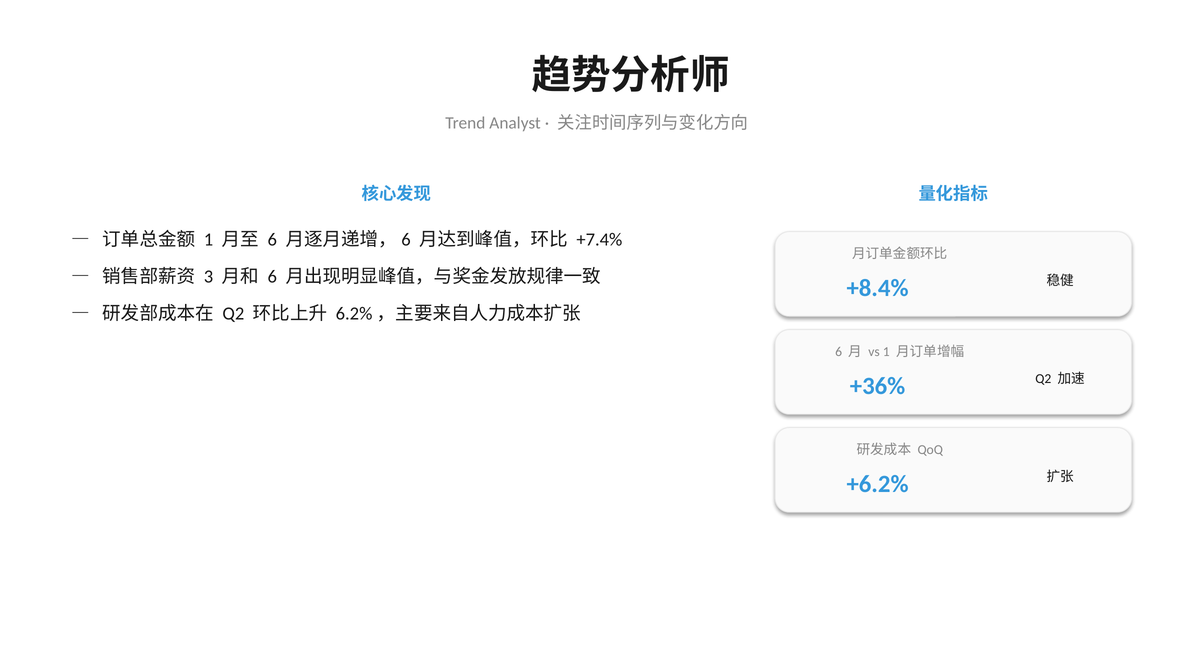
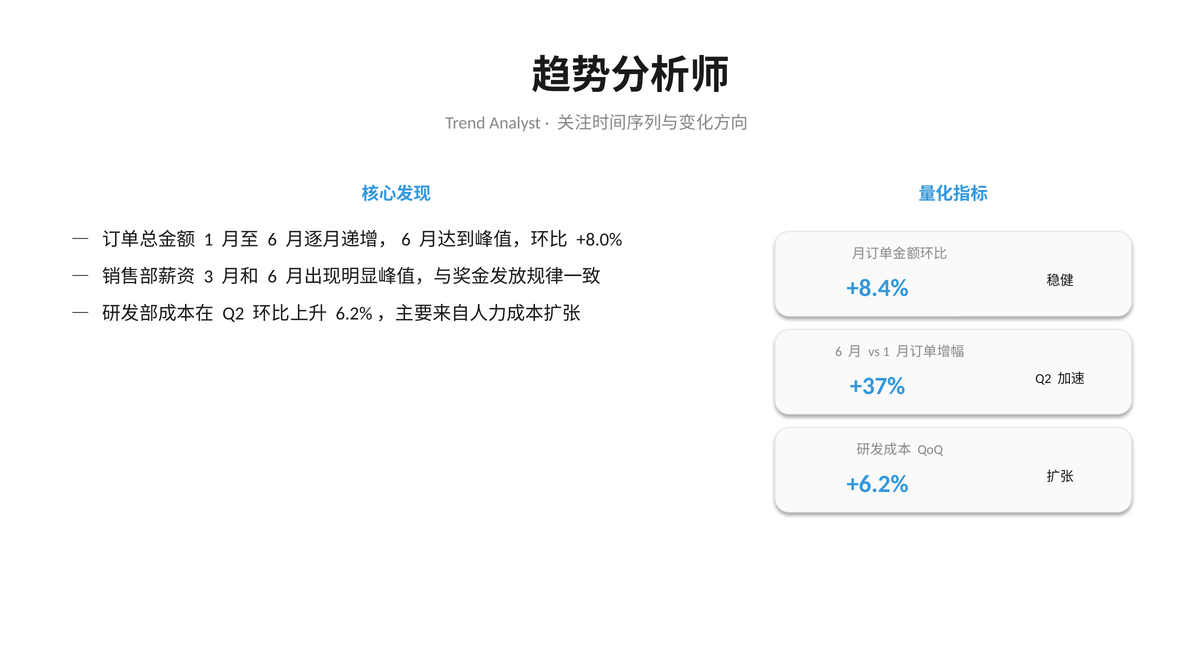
+7.4%: +7.4% -> +8.0%
+36%: +36% -> +37%
